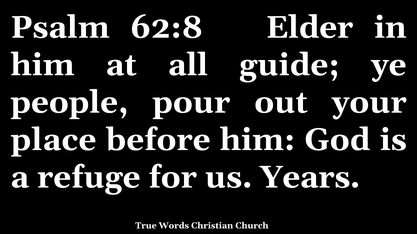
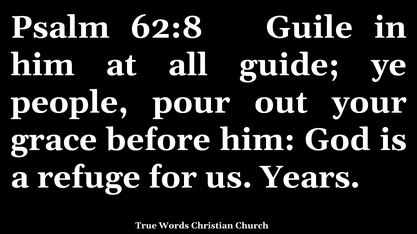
Elder: Elder -> Guile
place: place -> grace
